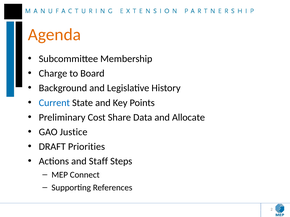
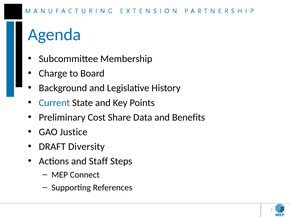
Agenda colour: orange -> blue
Allocate: Allocate -> Benefits
Priorities: Priorities -> Diversity
